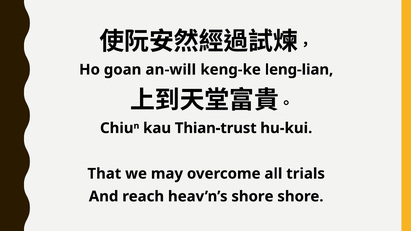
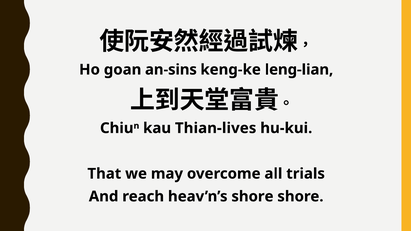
an-will: an-will -> an-sins
Thian-trust: Thian-trust -> Thian-lives
